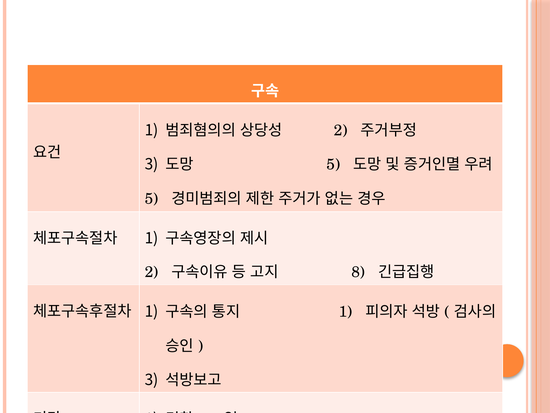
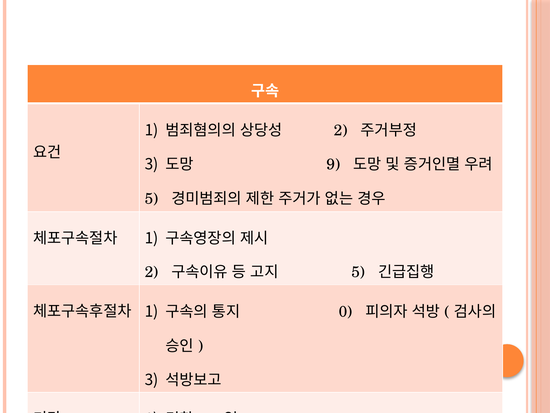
5 at (333, 164): 5 -> 9
8 at (358, 272): 8 -> 5
1 at (346, 311): 1 -> 0
